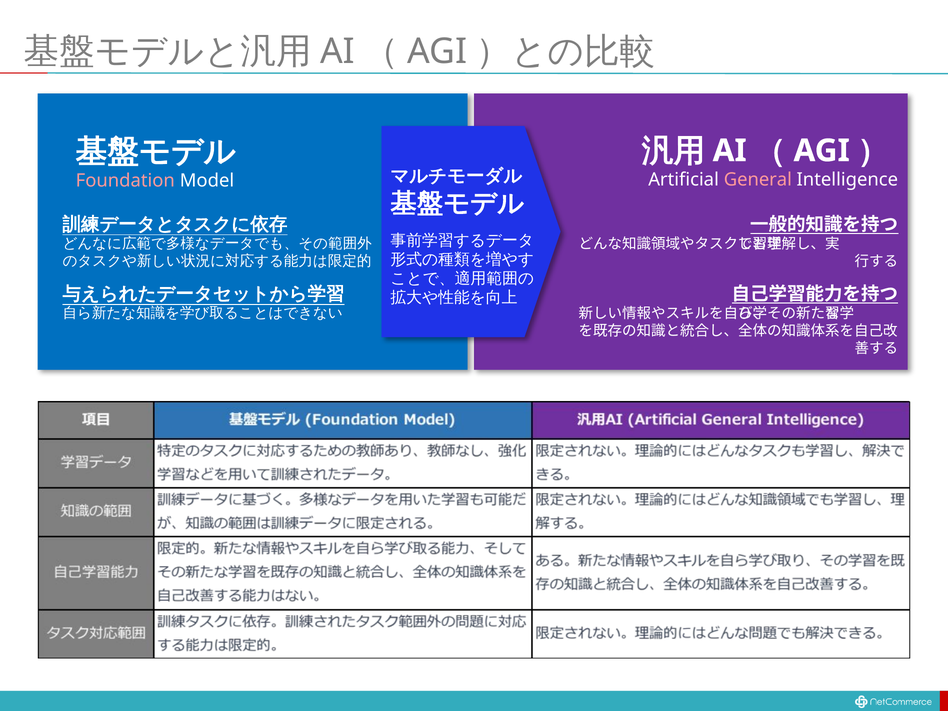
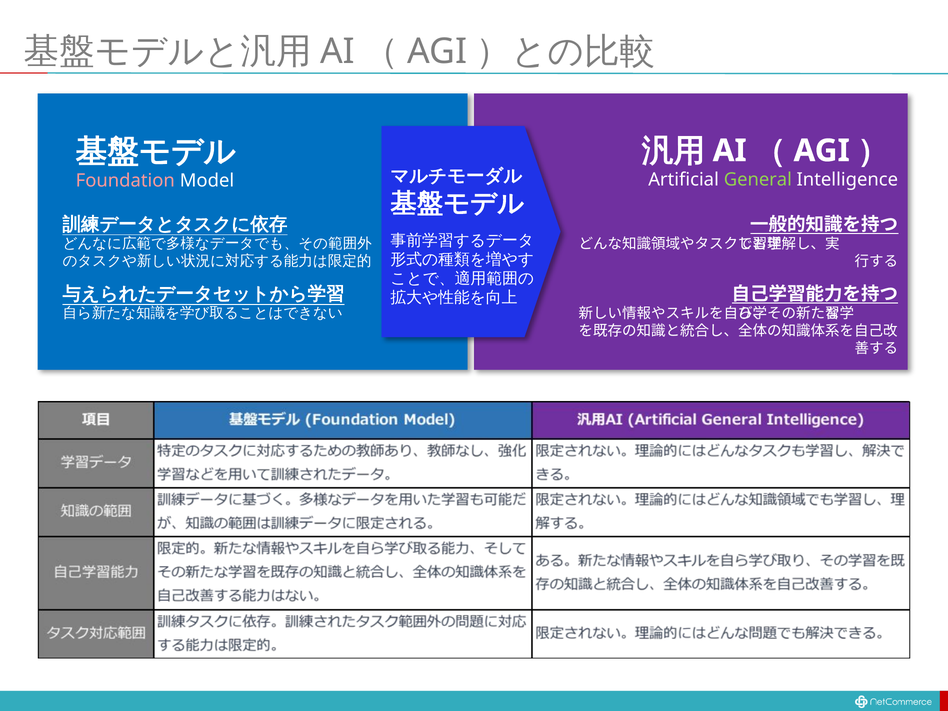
General colour: pink -> light green
